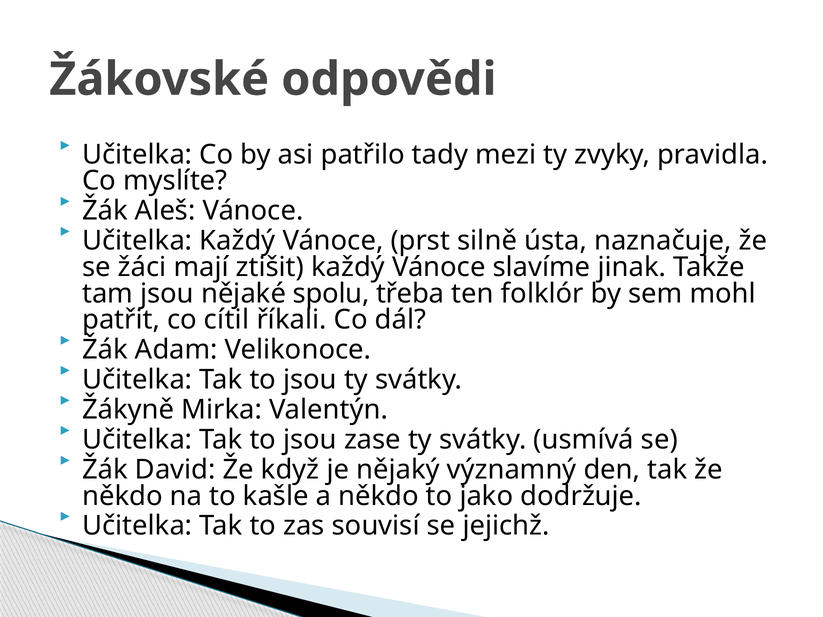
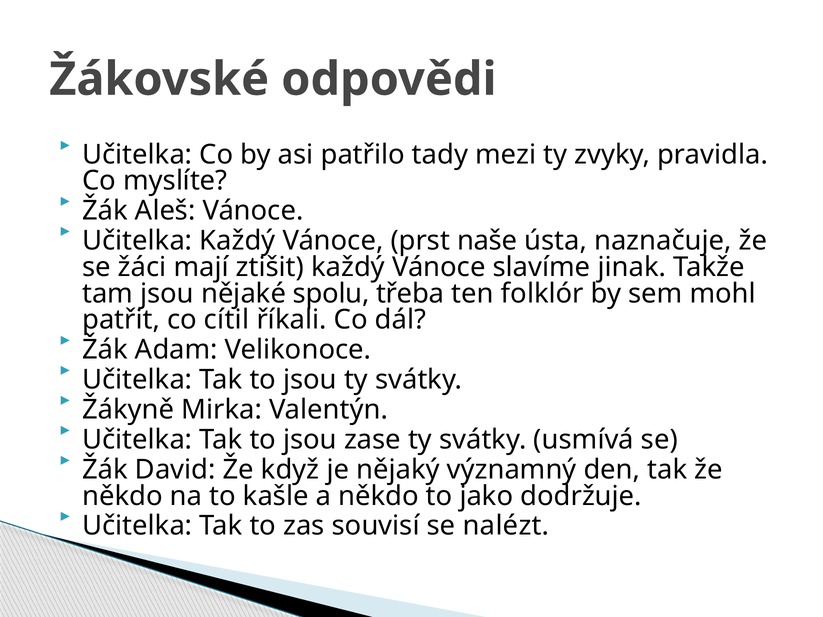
silně: silně -> naše
jejichž: jejichž -> nalézt
